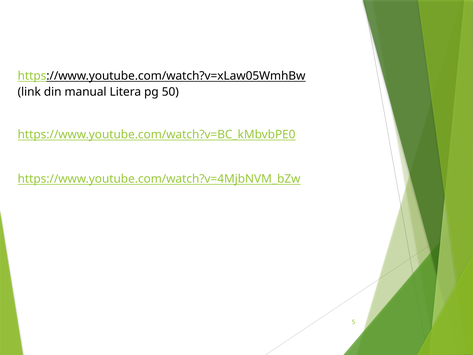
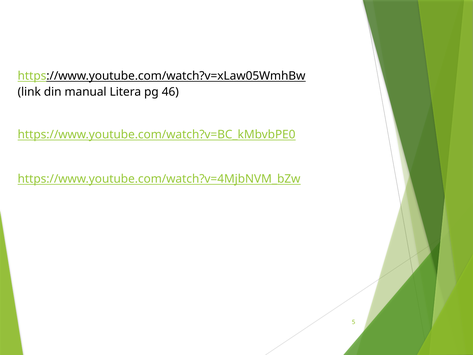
50: 50 -> 46
